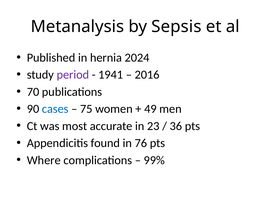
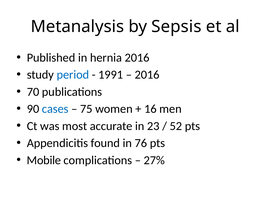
hernia 2024: 2024 -> 2016
period colour: purple -> blue
1941: 1941 -> 1991
49: 49 -> 16
36: 36 -> 52
Where: Where -> Mobile
99%: 99% -> 27%
